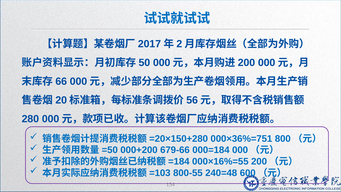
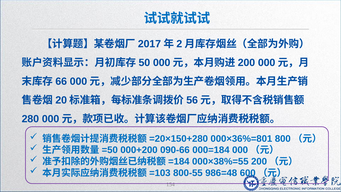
000×36%=751: 000×36%=751 -> 000×36%=801
679-66: 679-66 -> 090-66
000×16%=55: 000×16%=55 -> 000×38%=55
240=48: 240=48 -> 986=48
